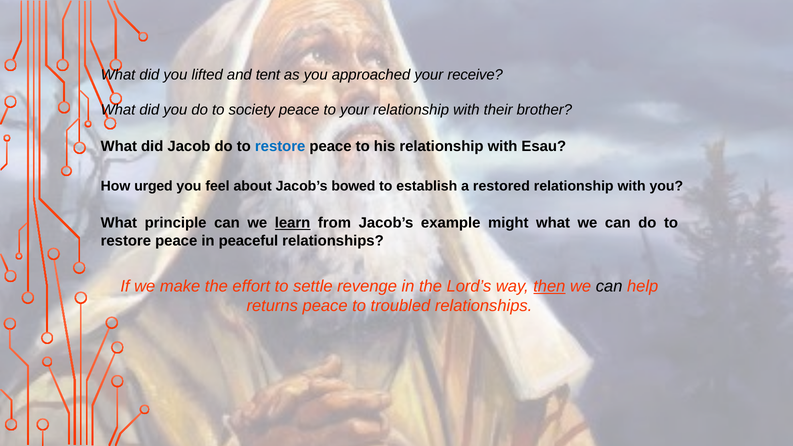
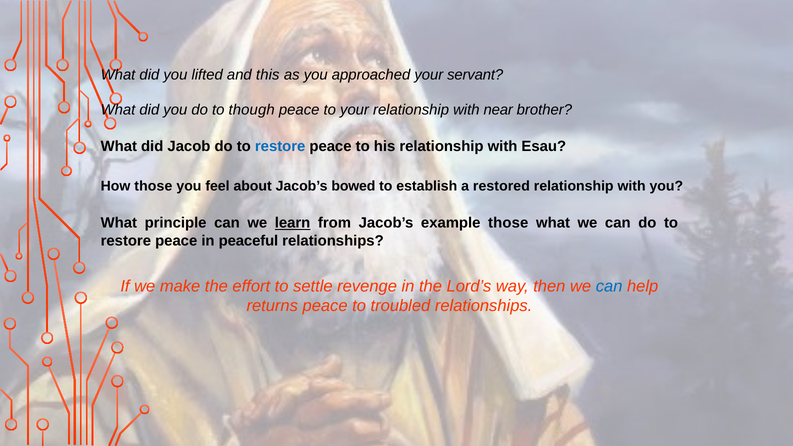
tent: tent -> this
receive: receive -> servant
society: society -> though
their: their -> near
How urged: urged -> those
example might: might -> those
then underline: present -> none
can at (609, 286) colour: black -> blue
